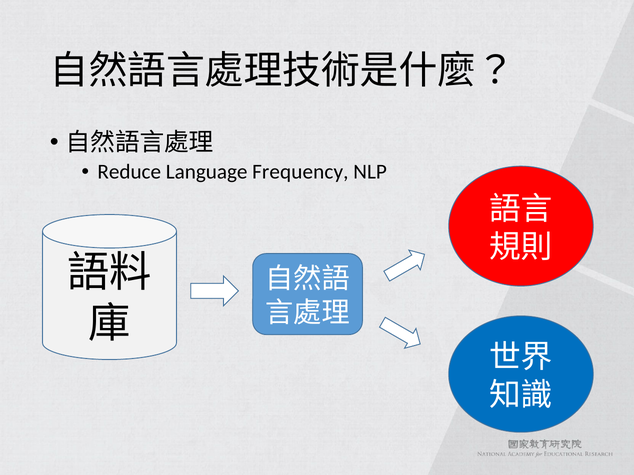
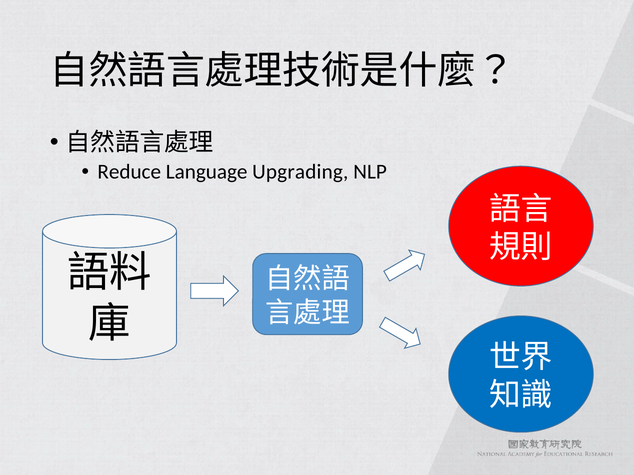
Frequency: Frequency -> Upgrading
